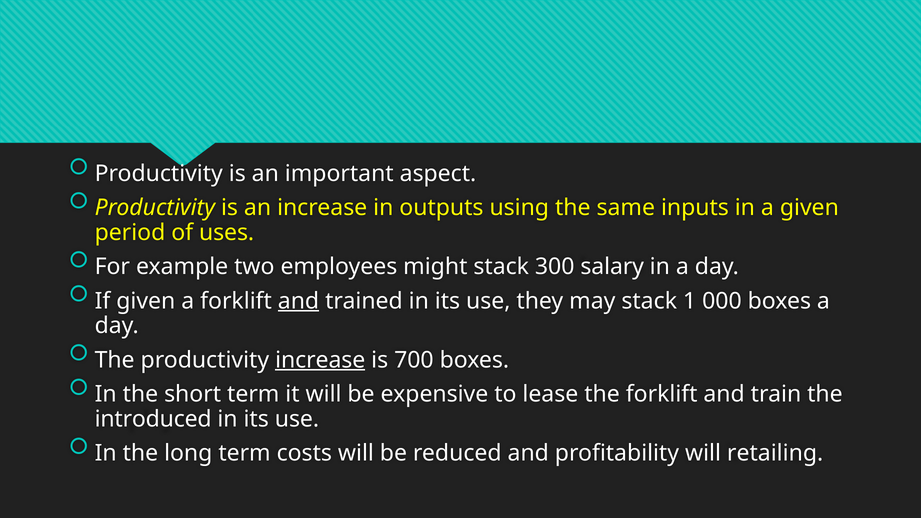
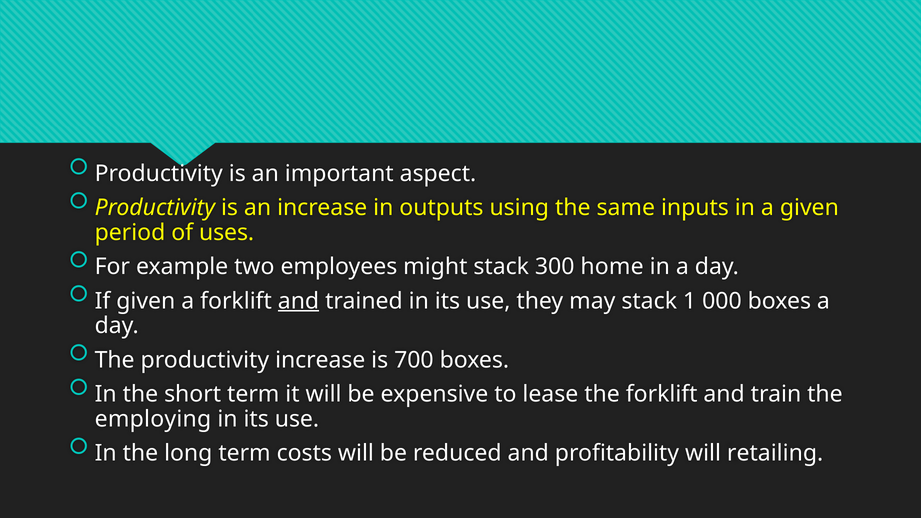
salary: salary -> home
increase at (320, 360) underline: present -> none
introduced: introduced -> employing
